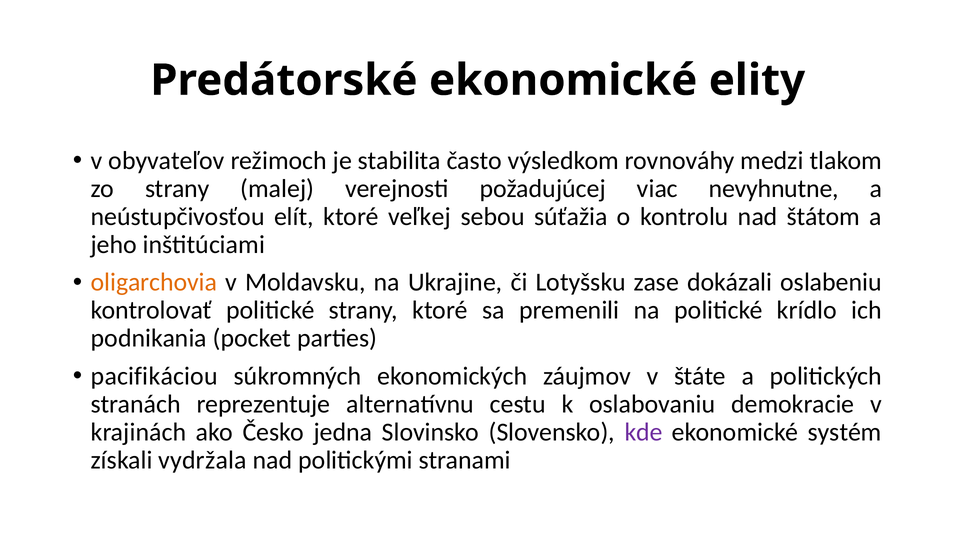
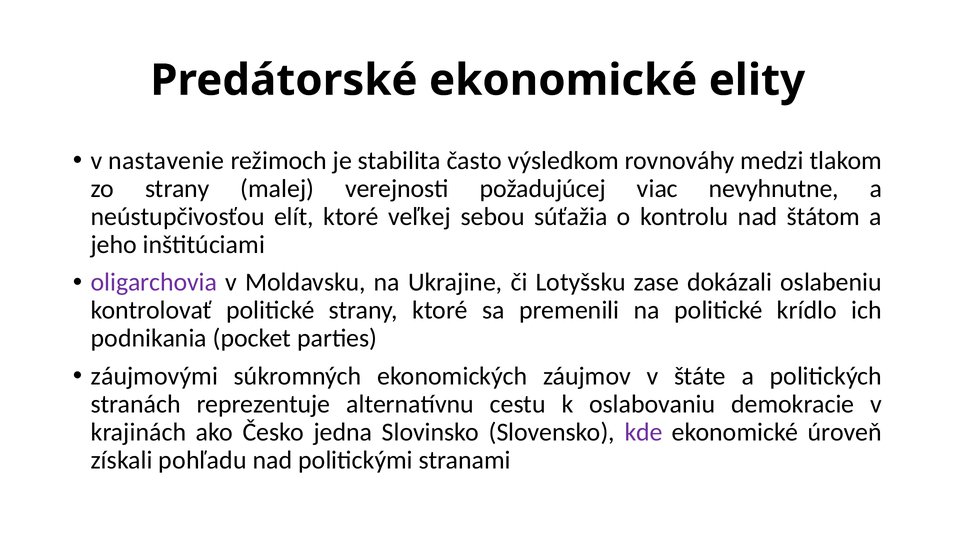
obyvateľov: obyvateľov -> nastavenie
oligarchovia colour: orange -> purple
pacifikáciou: pacifikáciou -> záujmovými
systém: systém -> úroveň
vydržala: vydržala -> pohľadu
